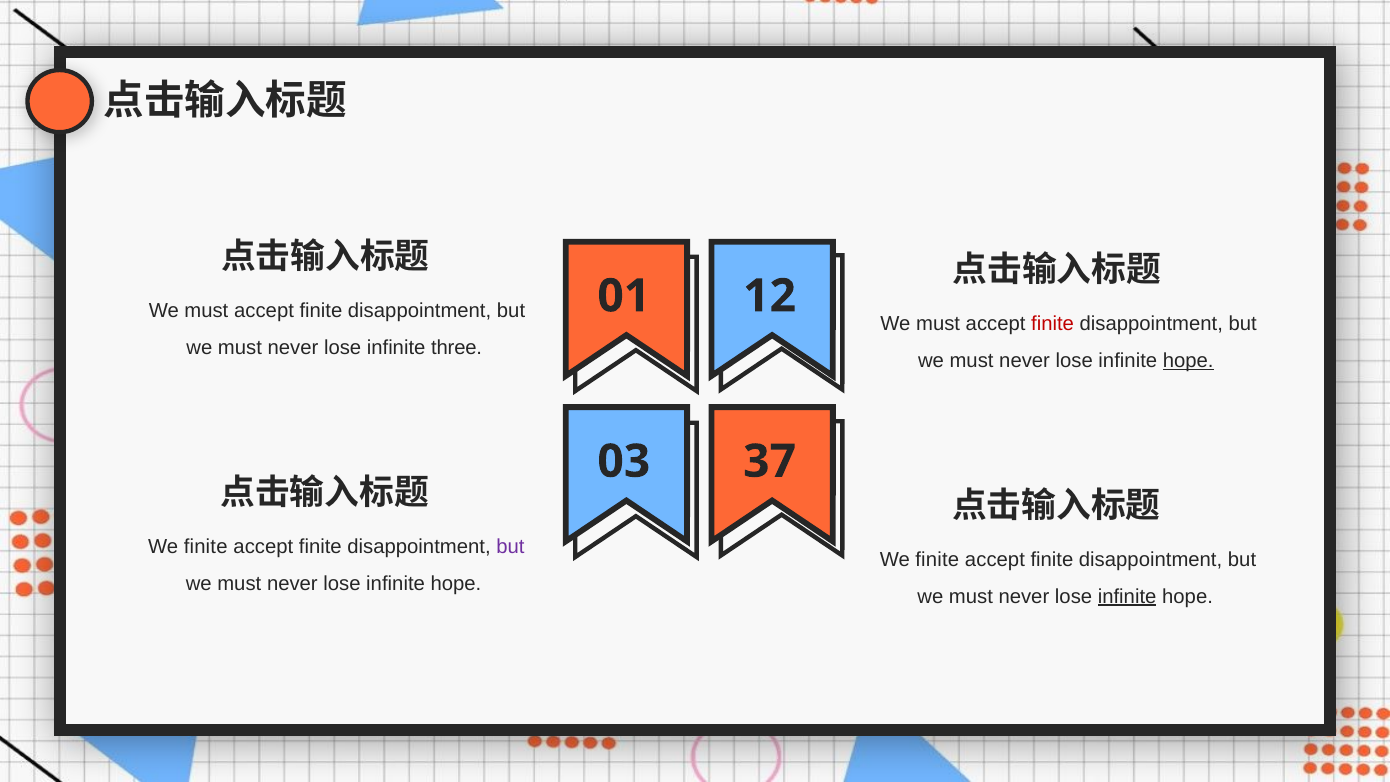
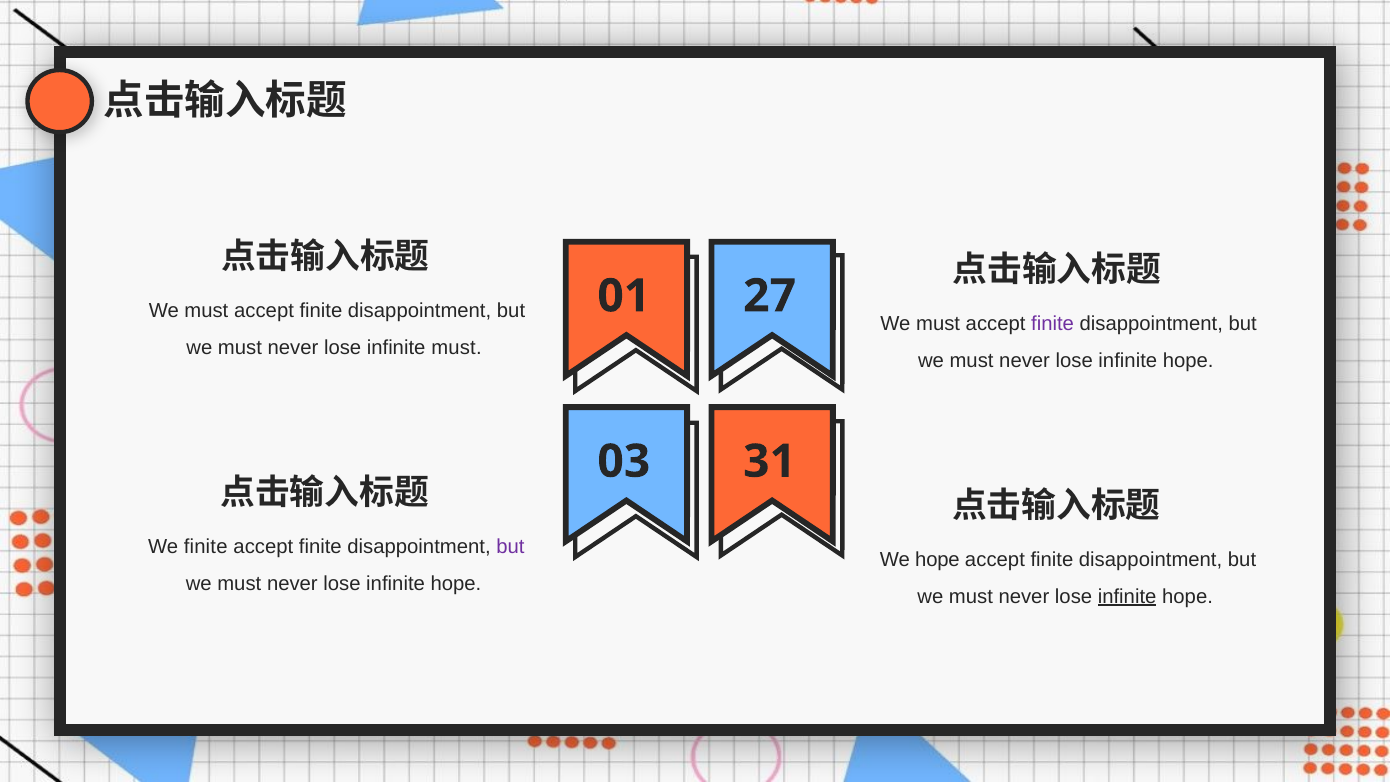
12: 12 -> 27
finite at (1053, 324) colour: red -> purple
infinite three: three -> must
hope at (1188, 360) underline: present -> none
37: 37 -> 31
finite at (937, 560): finite -> hope
